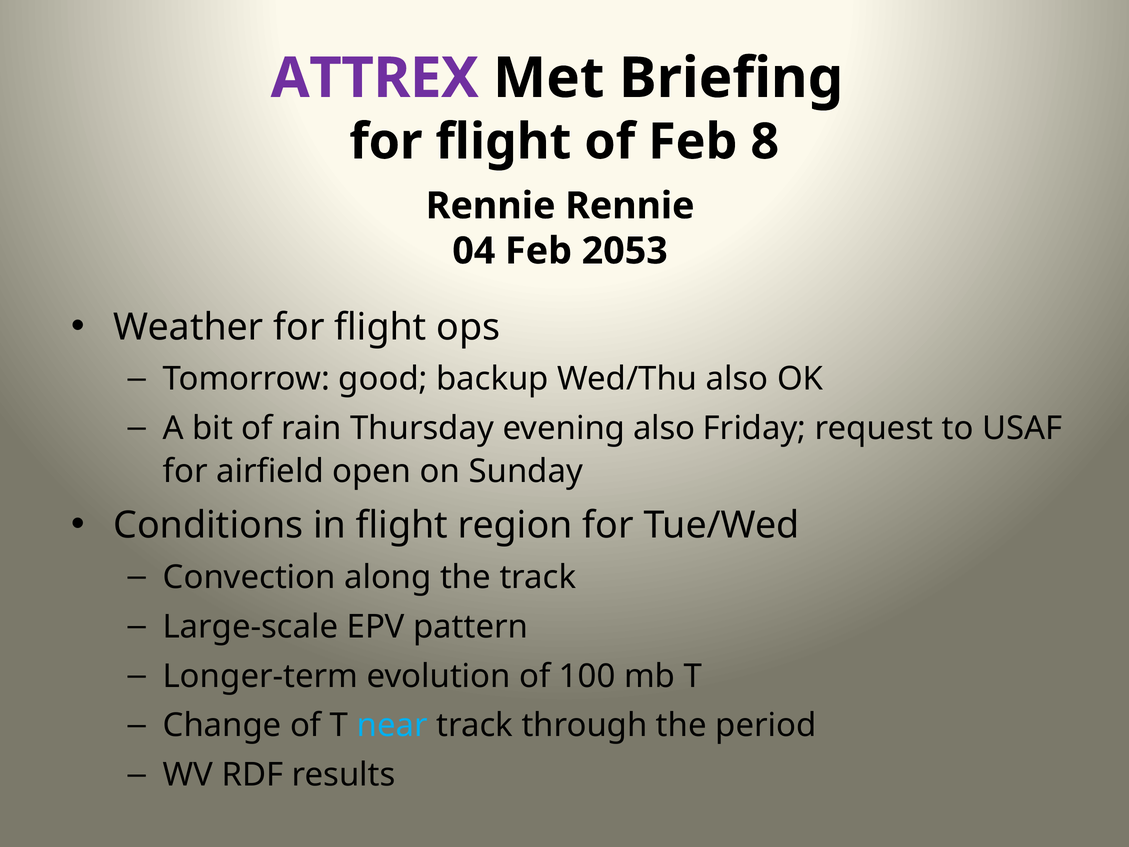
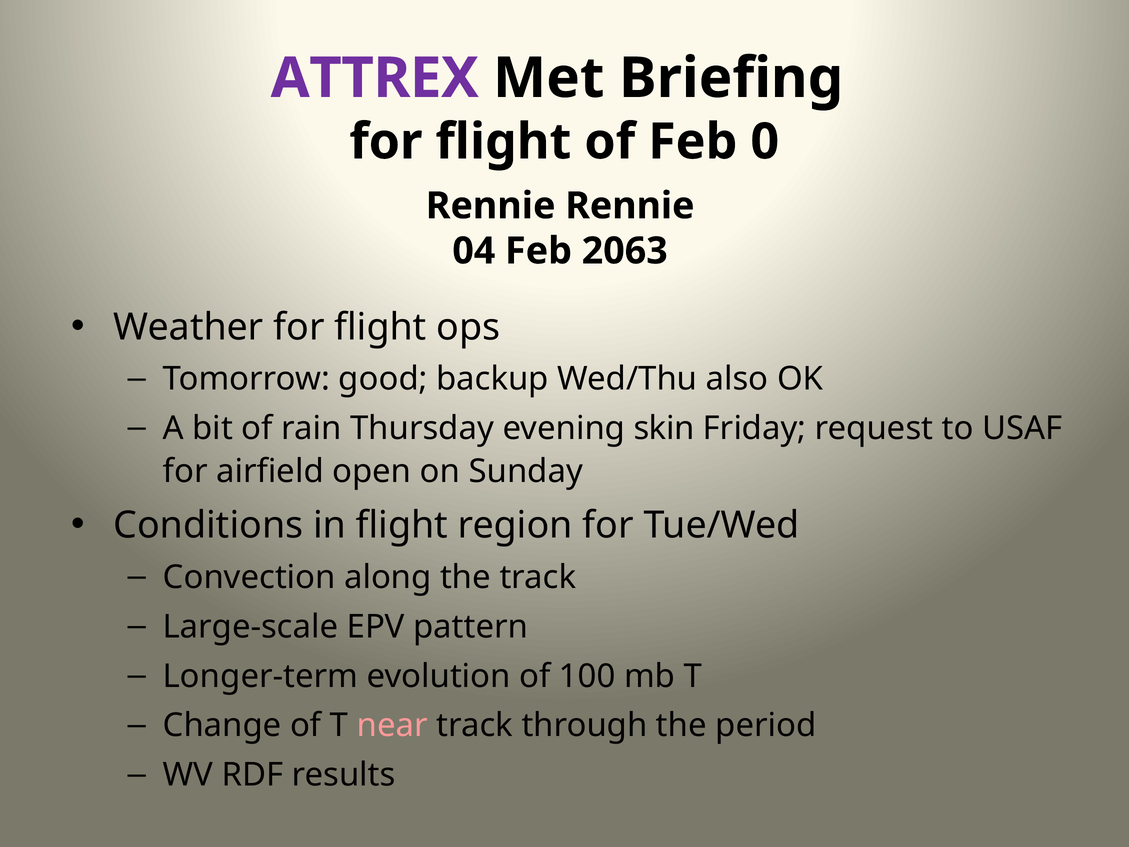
8: 8 -> 0
2053: 2053 -> 2063
evening also: also -> skin
near colour: light blue -> pink
